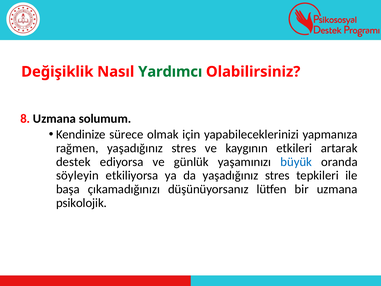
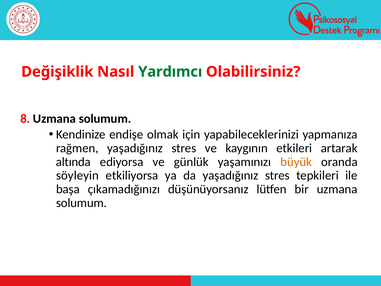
sürece: sürece -> endişe
destek: destek -> altında
büyük colour: blue -> orange
psikolojik at (81, 203): psikolojik -> solumum
